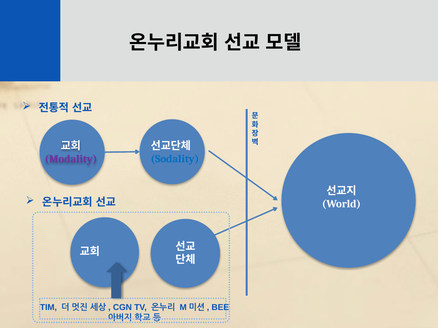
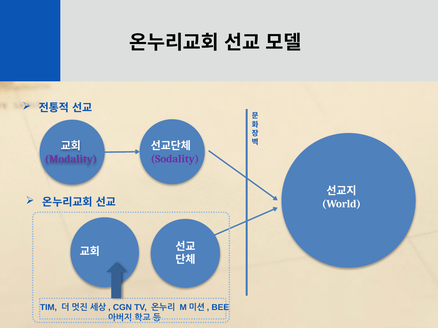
Sodality colour: blue -> purple
